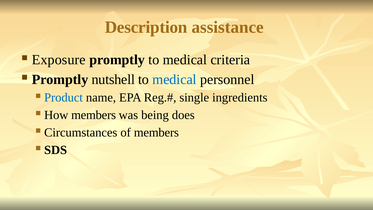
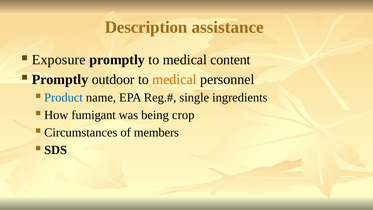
criteria: criteria -> content
nutshell: nutshell -> outdoor
medical at (174, 79) colour: blue -> orange
How members: members -> fumigant
does: does -> crop
